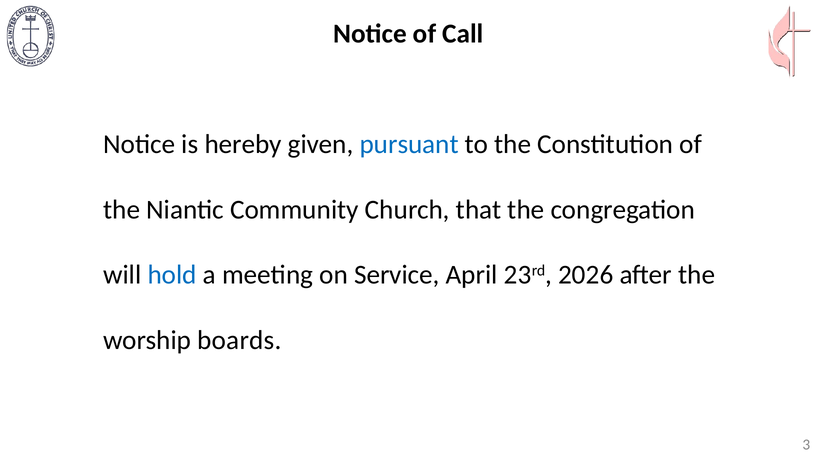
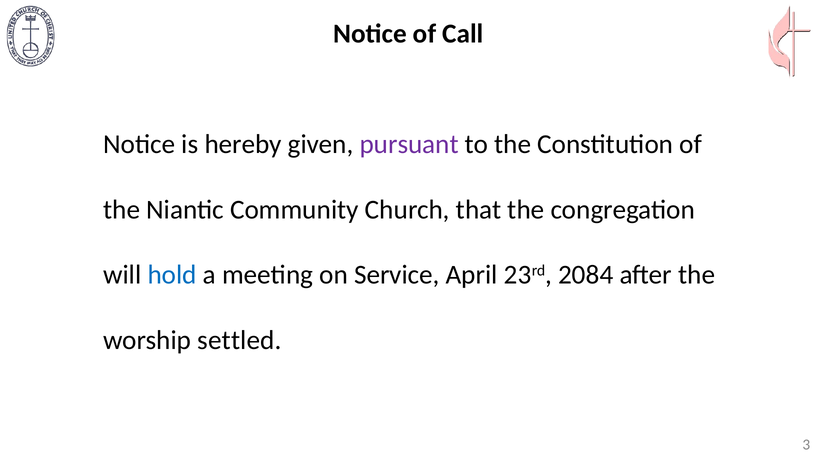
pursuant colour: blue -> purple
2026: 2026 -> 2084
boards: boards -> settled
